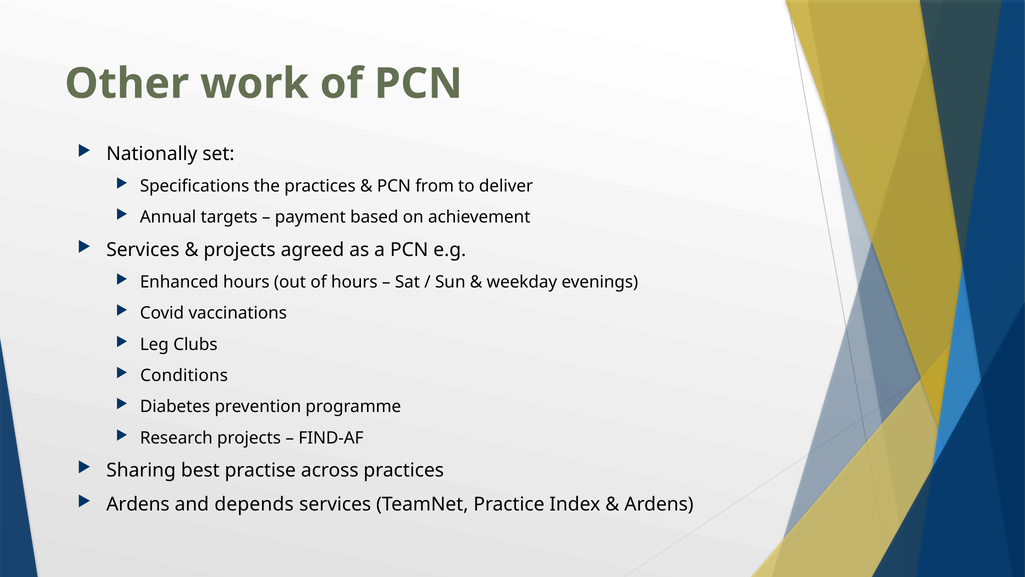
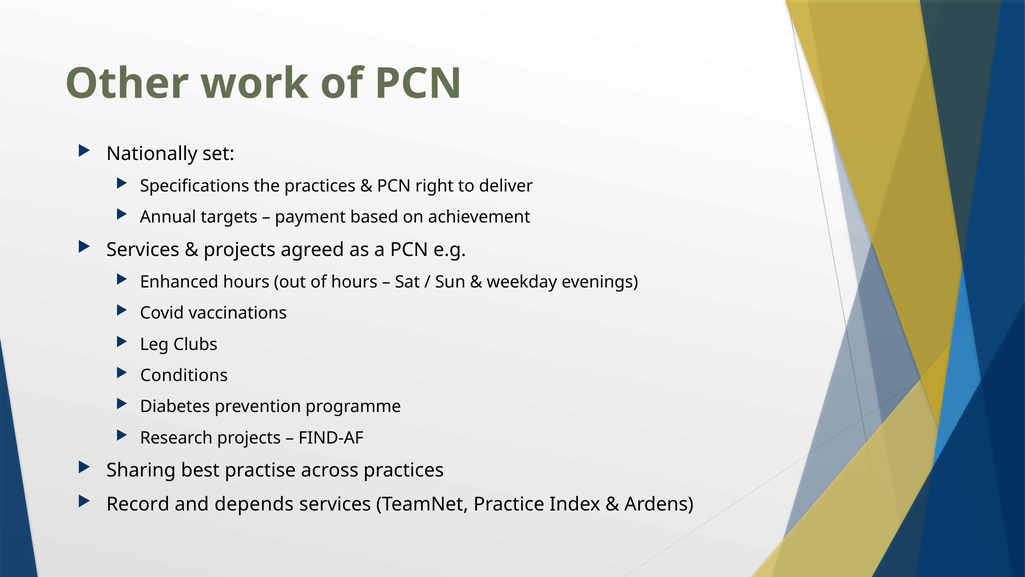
from: from -> right
Ardens at (138, 504): Ardens -> Record
